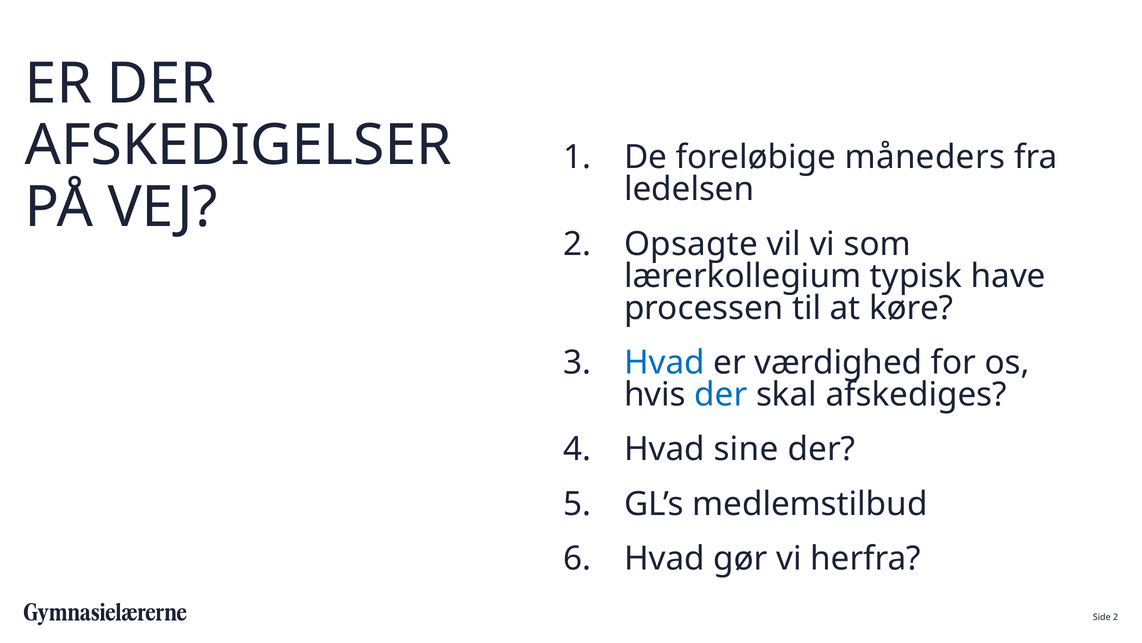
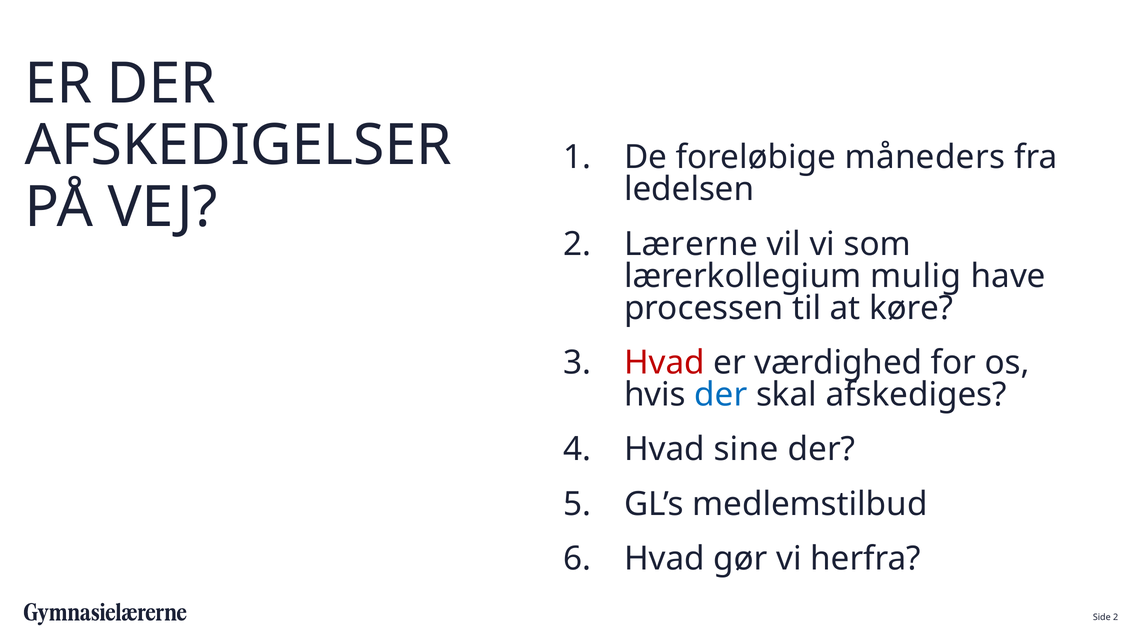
Opsagte: Opsagte -> Lærerne
typisk: typisk -> mulig
Hvad at (664, 362) colour: blue -> red
